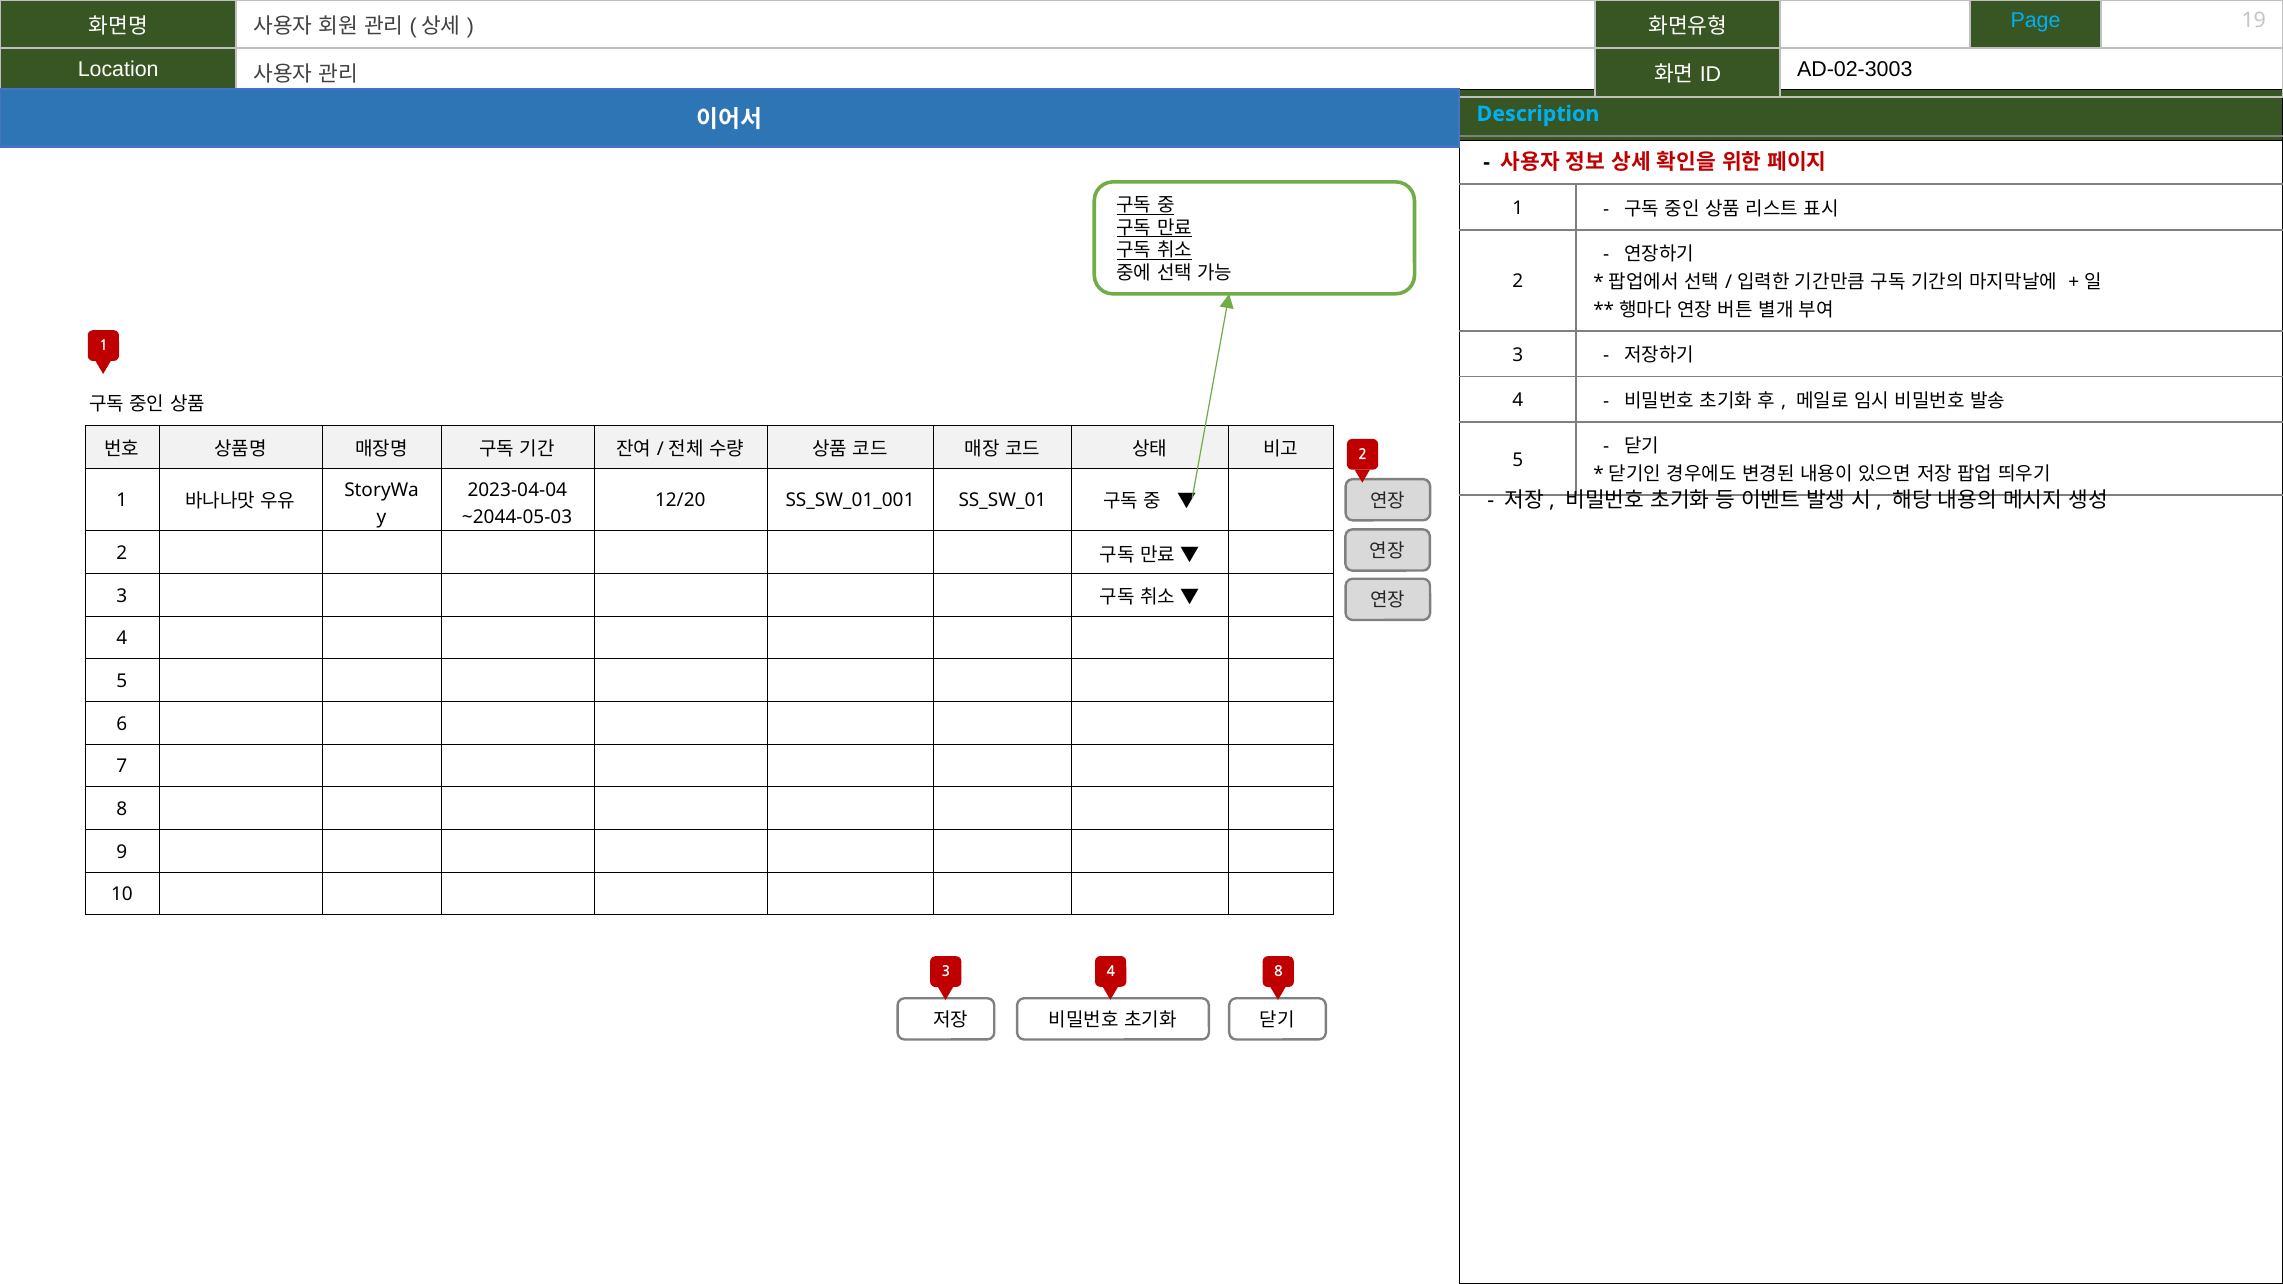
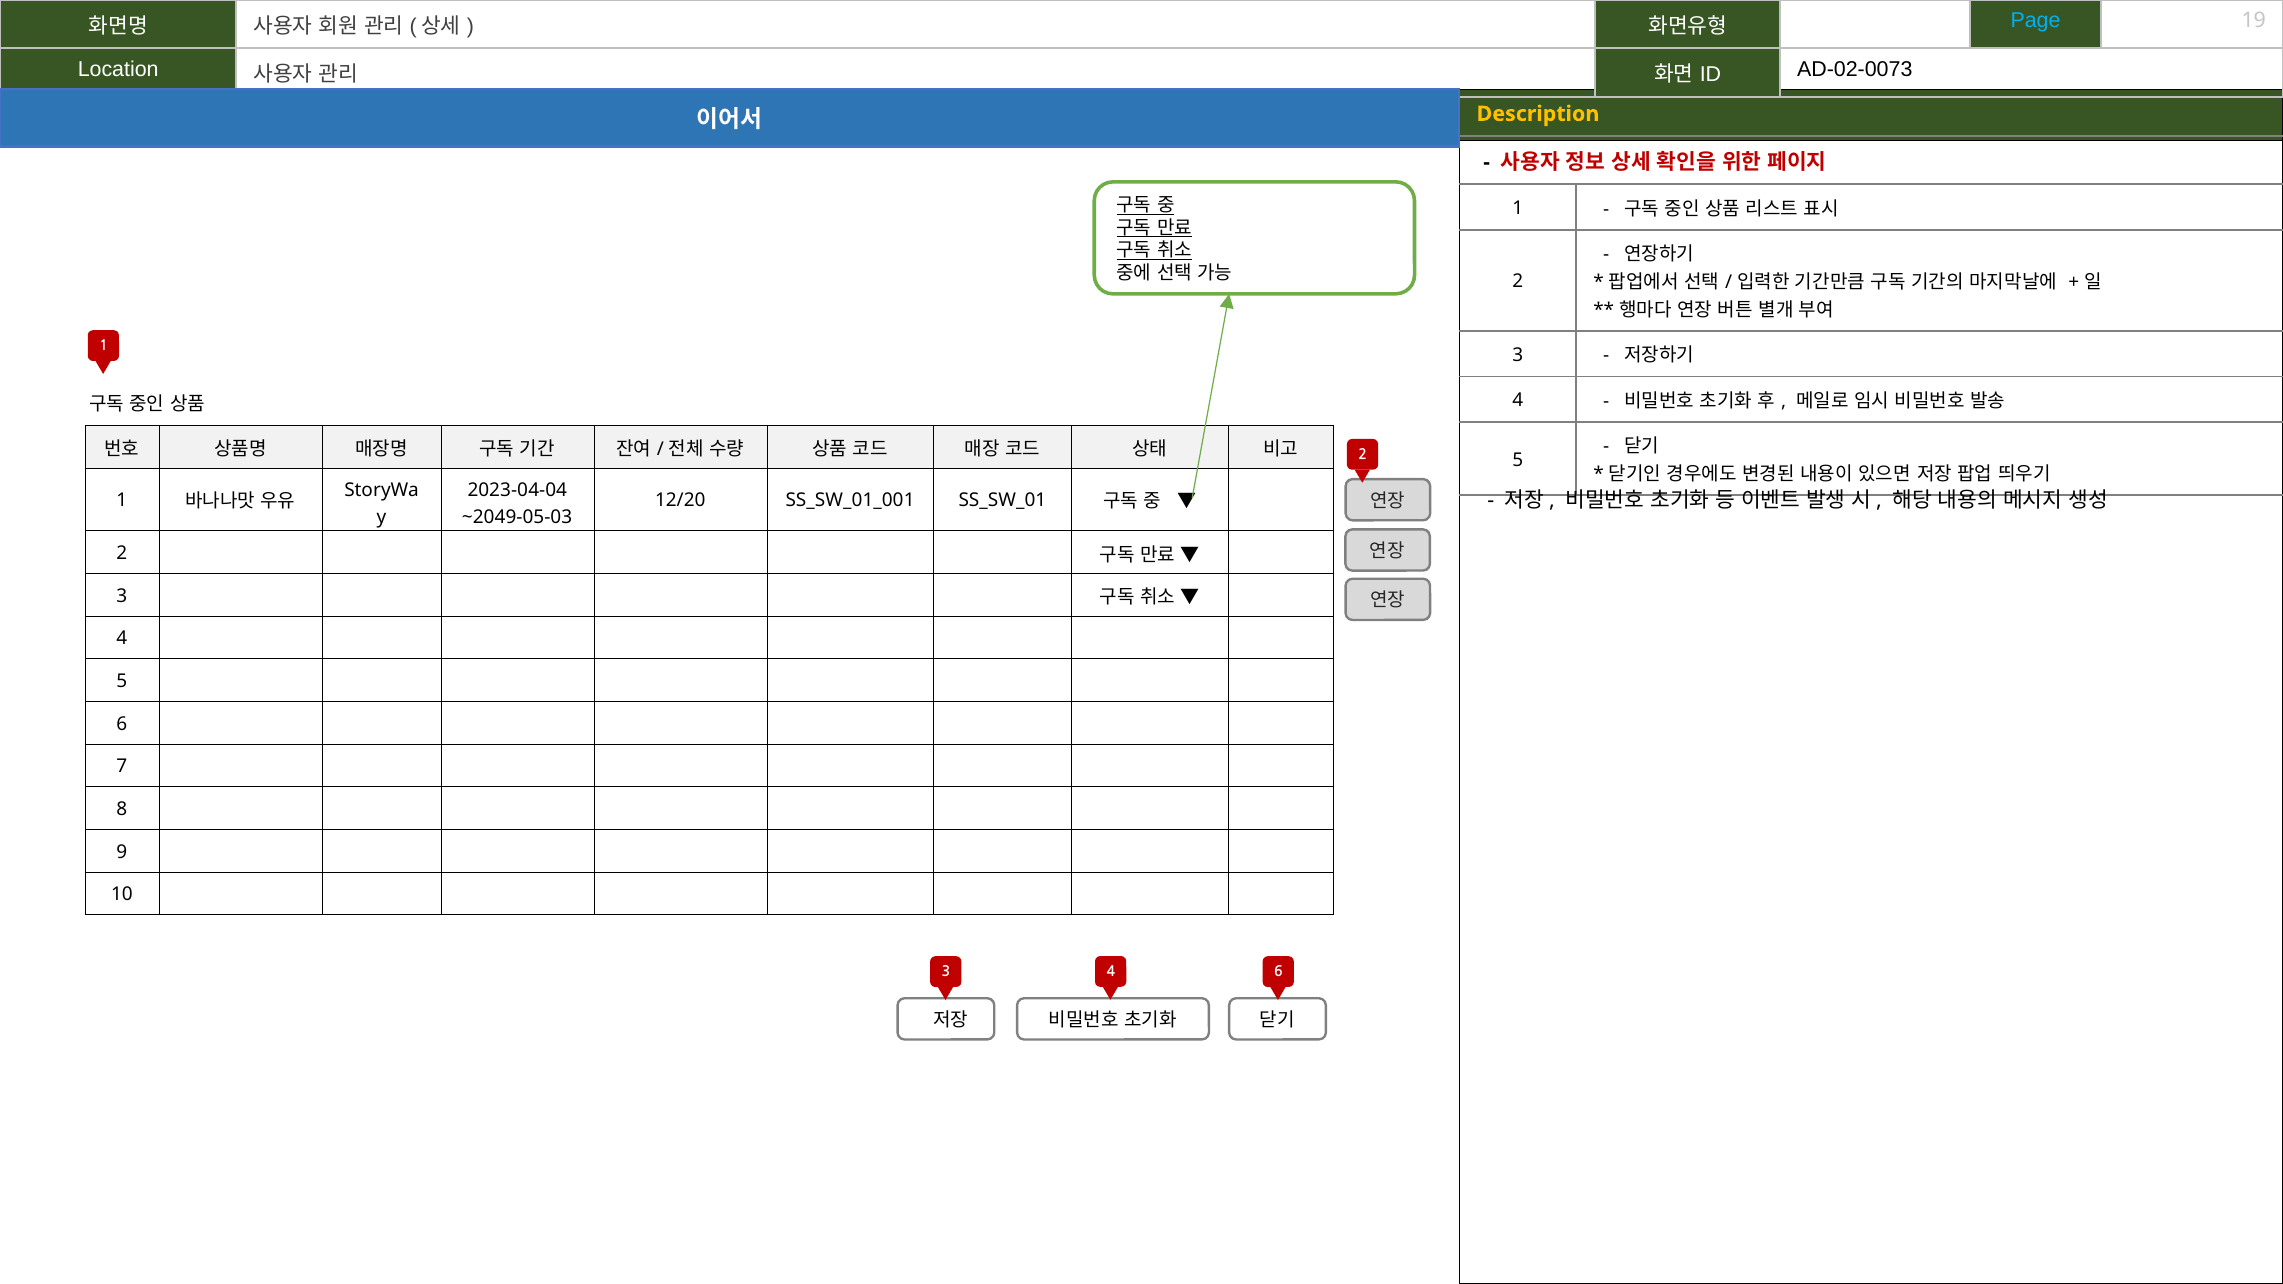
AD-02-3003: AD-02-3003 -> AD-02-0073
Description colour: light blue -> yellow
~2044-05-03: ~2044-05-03 -> ~2049-05-03
4 8: 8 -> 6
